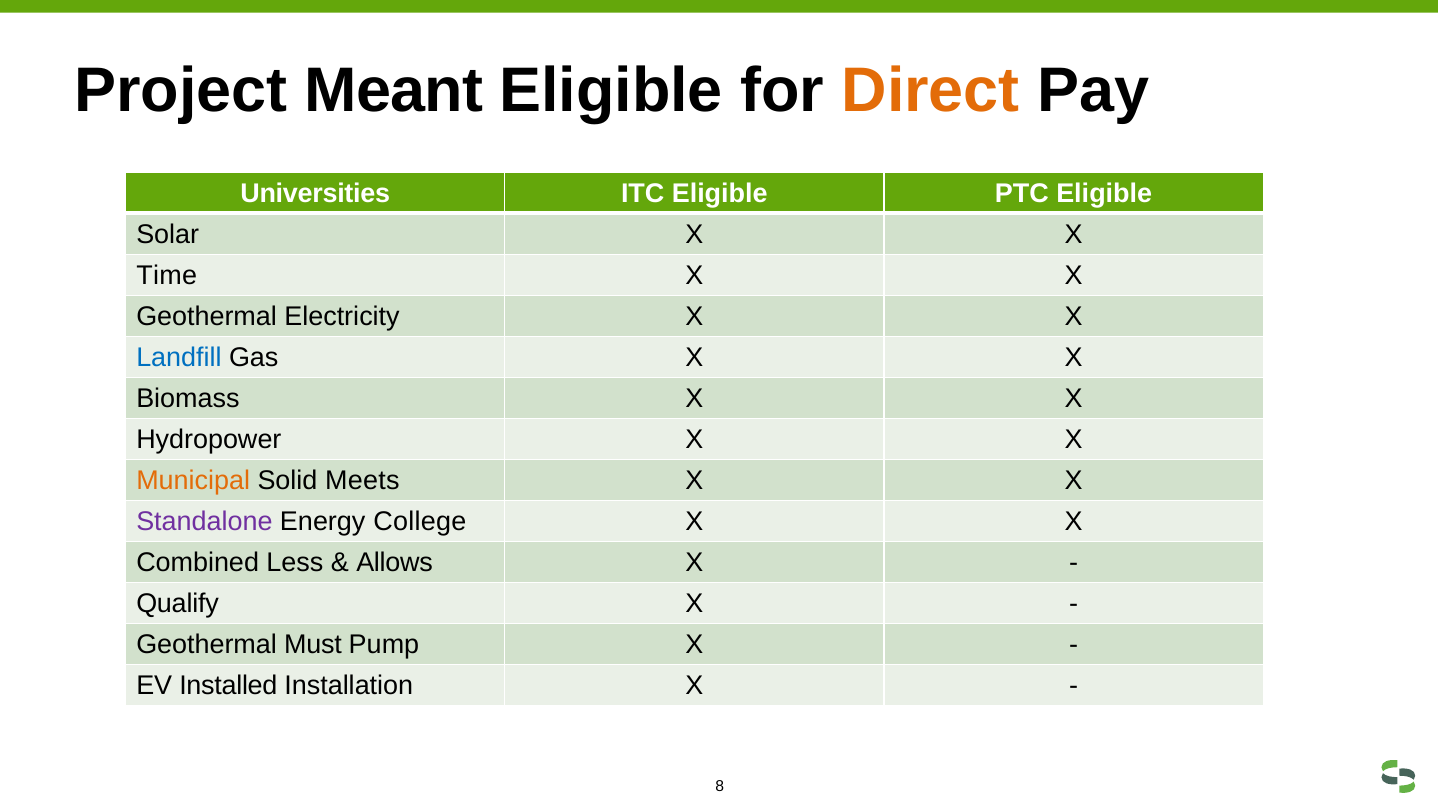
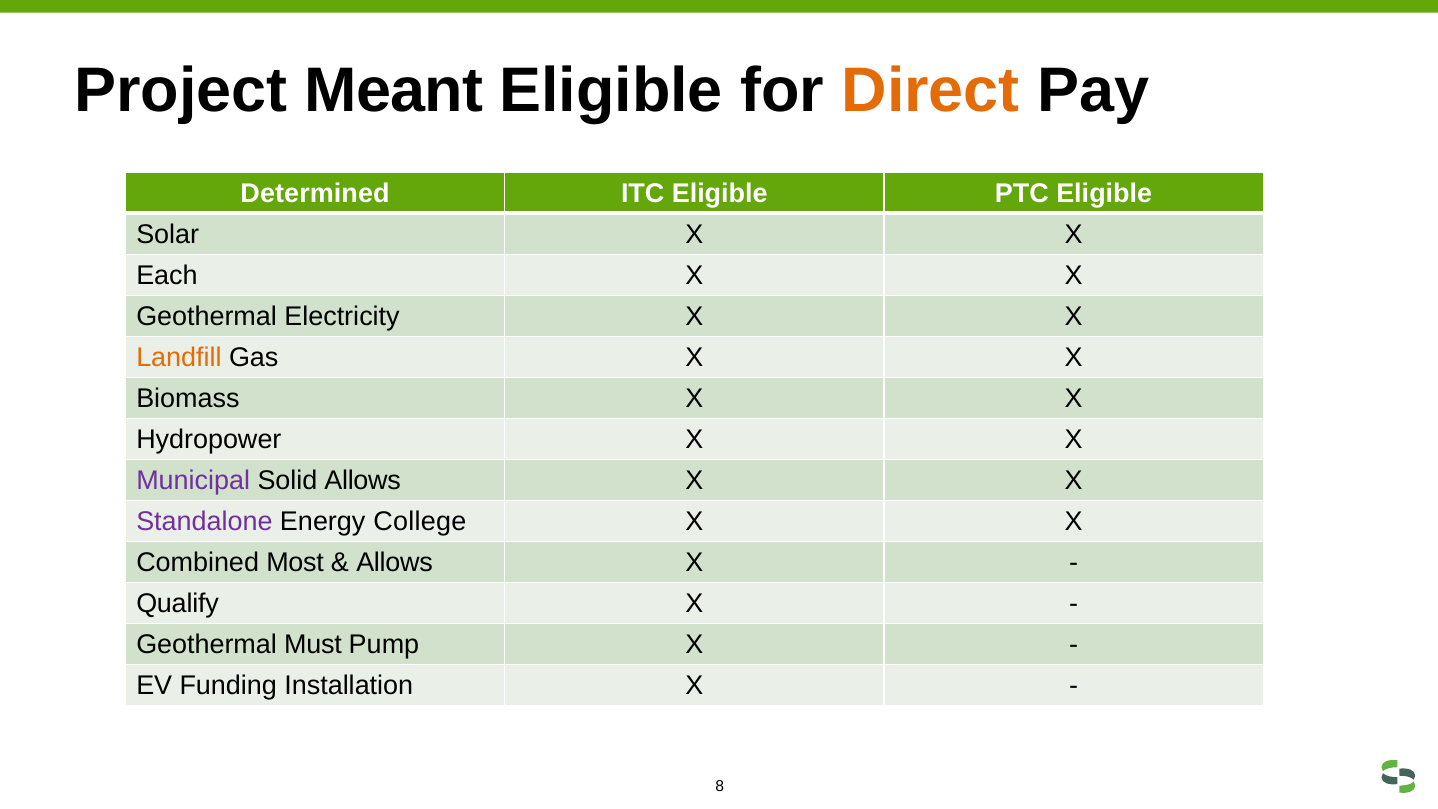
Universities: Universities -> Determined
Time: Time -> Each
Landfill colour: blue -> orange
Municipal colour: orange -> purple
Solid Meets: Meets -> Allows
Less: Less -> Most
Installed: Installed -> Funding
